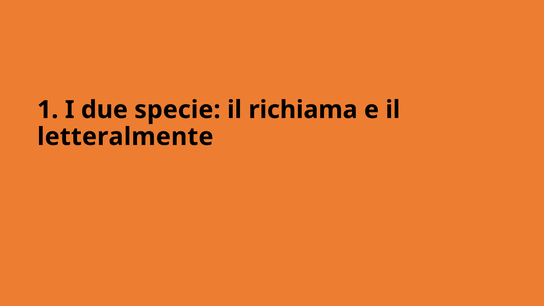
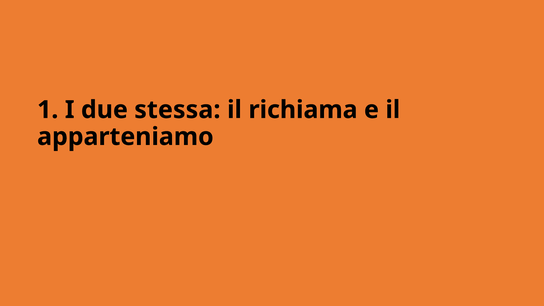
specie: specie -> stessa
letteralmente: letteralmente -> apparteniamo
